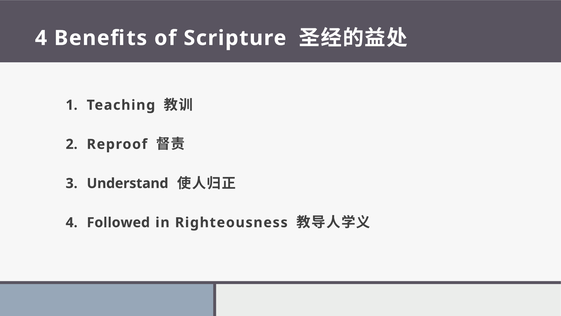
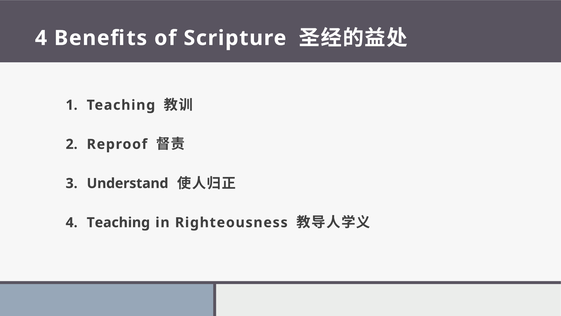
4 Followed: Followed -> Teaching
